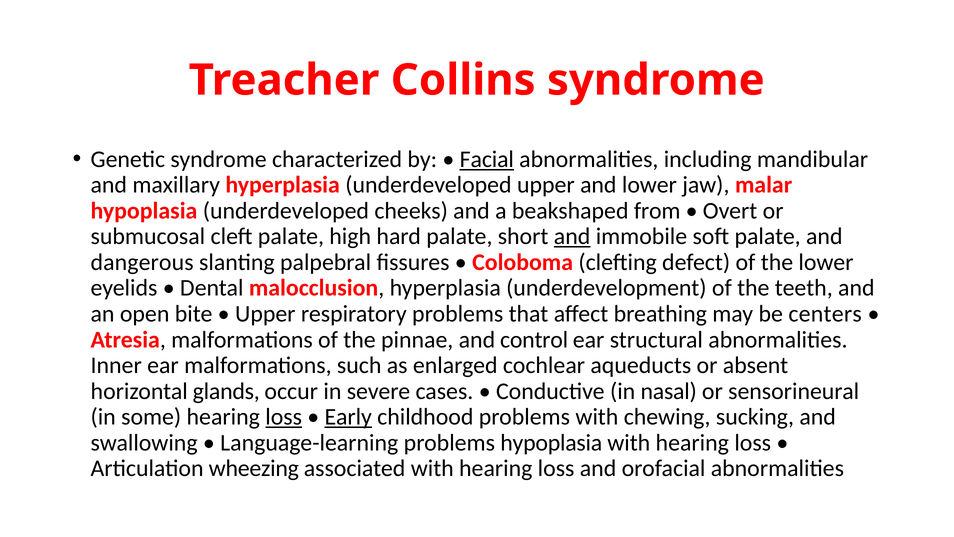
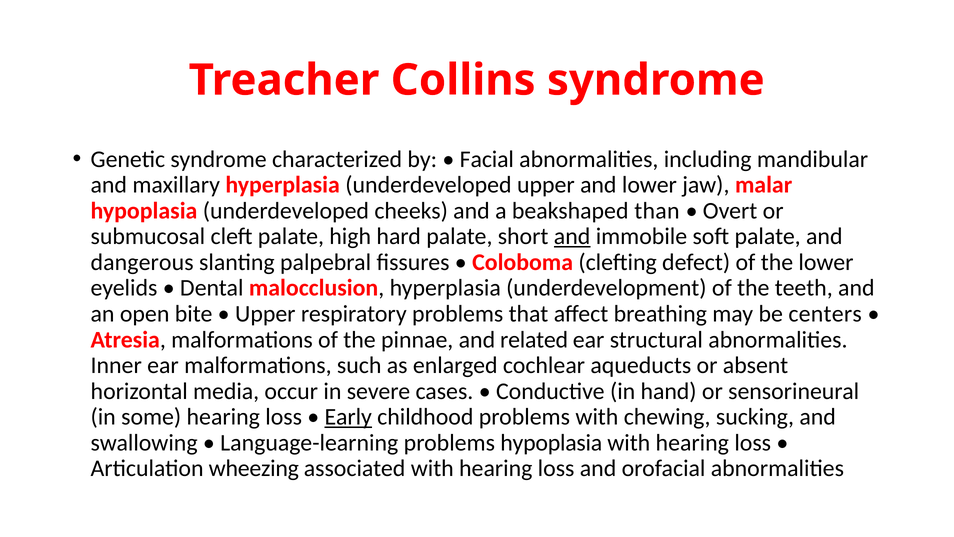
Facial underline: present -> none
from: from -> than
control: control -> related
glands: glands -> media
nasal: nasal -> hand
loss at (284, 417) underline: present -> none
